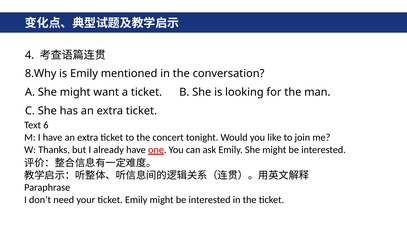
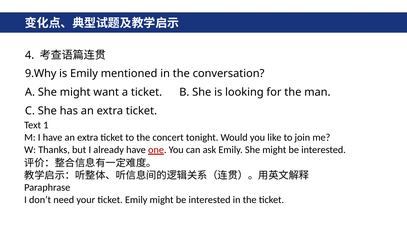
8.Why: 8.Why -> 9.Why
6: 6 -> 1
